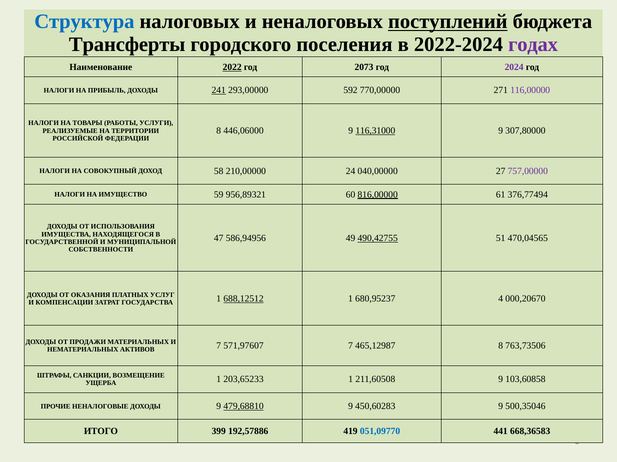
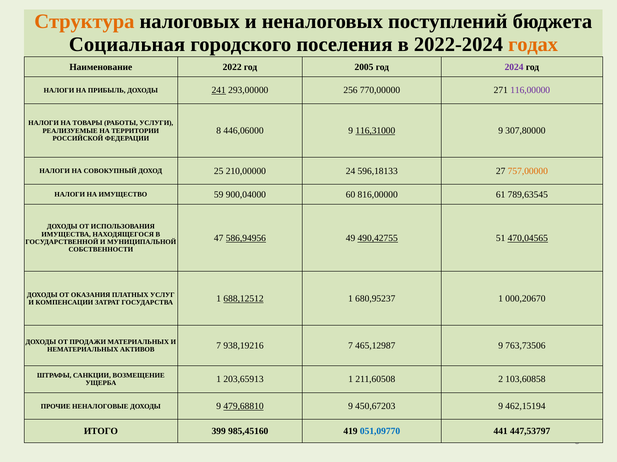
Структура colour: blue -> orange
поступлений underline: present -> none
Трансферты: Трансферты -> Социальная
годах colour: purple -> orange
2022 underline: present -> none
2073: 2073 -> 2005
592: 592 -> 256
58: 58 -> 25
040,00000: 040,00000 -> 596,18133
757,00000 colour: purple -> orange
956,89321: 956,89321 -> 900,04000
816,00000 underline: present -> none
376,77494: 376,77494 -> 789,63545
586,94956 underline: none -> present
470,04565 underline: none -> present
680,95237 4: 4 -> 1
571,97607: 571,97607 -> 938,19216
465,12987 8: 8 -> 9
203,65233: 203,65233 -> 203,65913
211,60508 9: 9 -> 2
450,60283: 450,60283 -> 450,67203
500,35046: 500,35046 -> 462,15194
192,57886: 192,57886 -> 985,45160
668,36583: 668,36583 -> 447,53797
